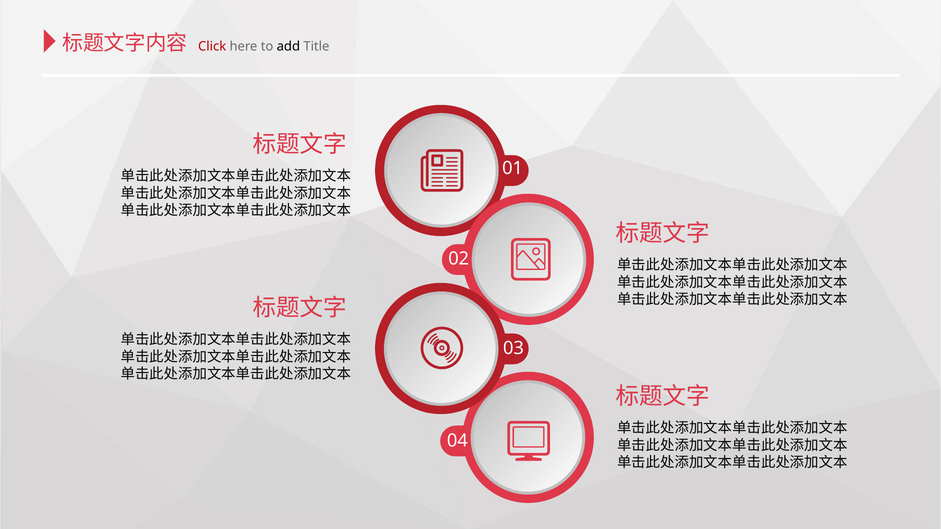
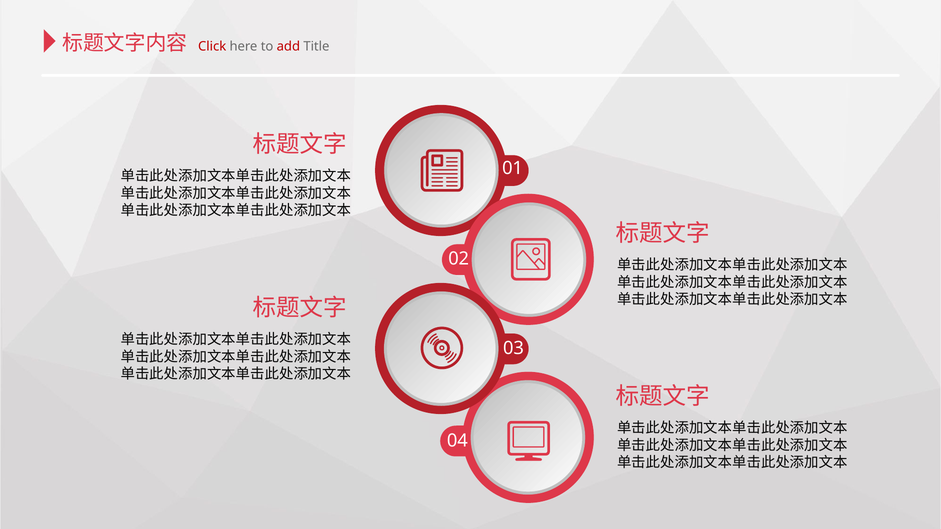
add colour: black -> red
